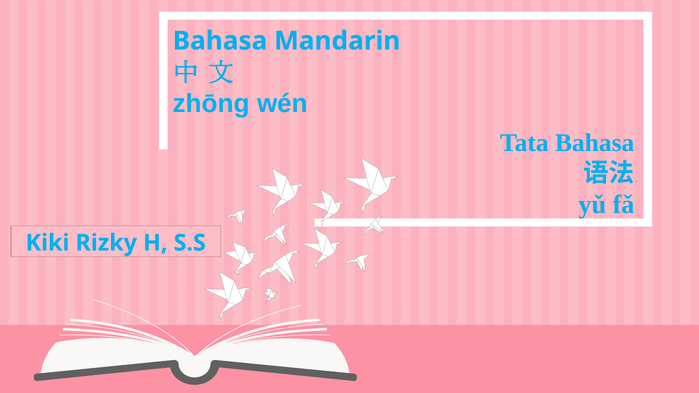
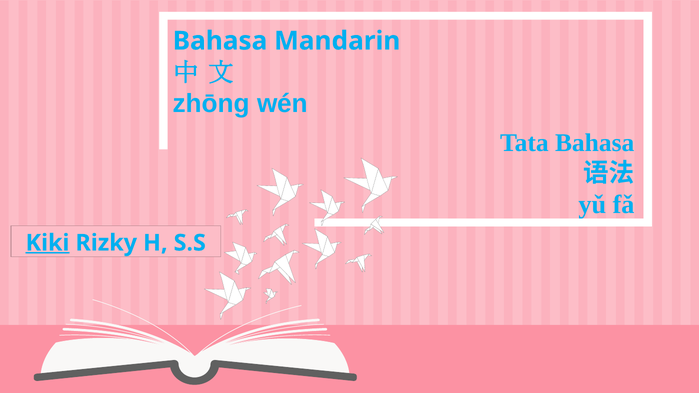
Kiki underline: none -> present
